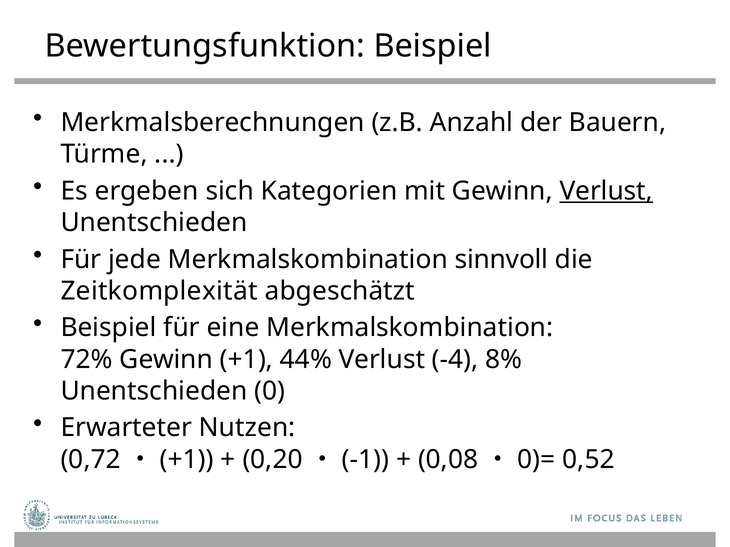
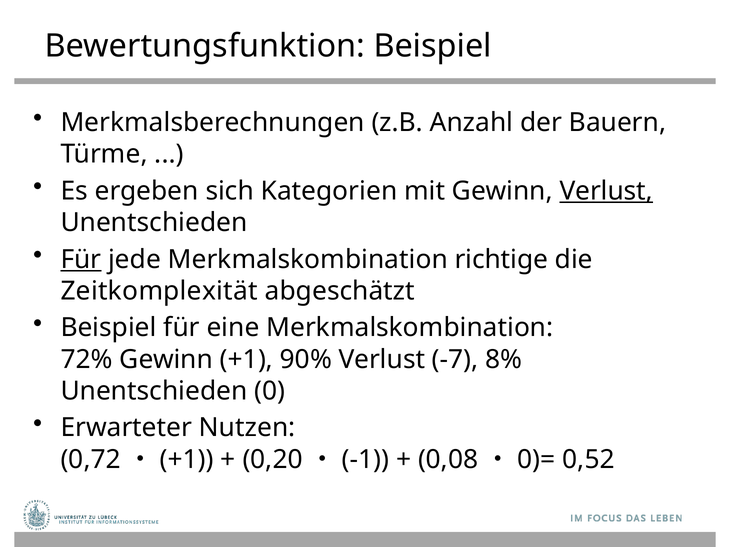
Für at (81, 260) underline: none -> present
sinnvoll: sinnvoll -> richtige
44%: 44% -> 90%
-4: -4 -> -7
